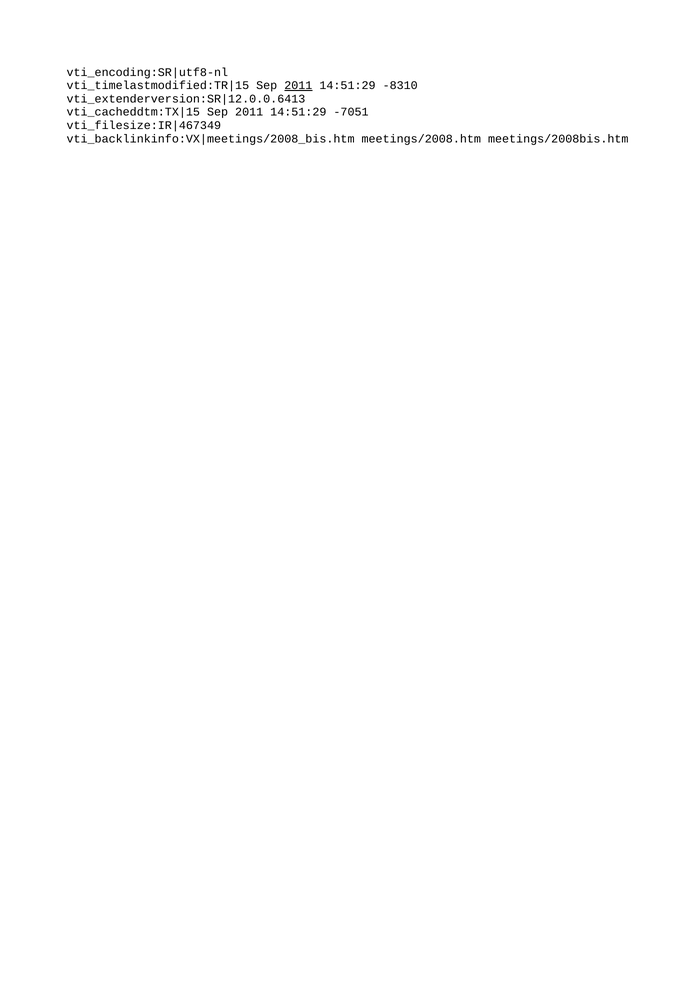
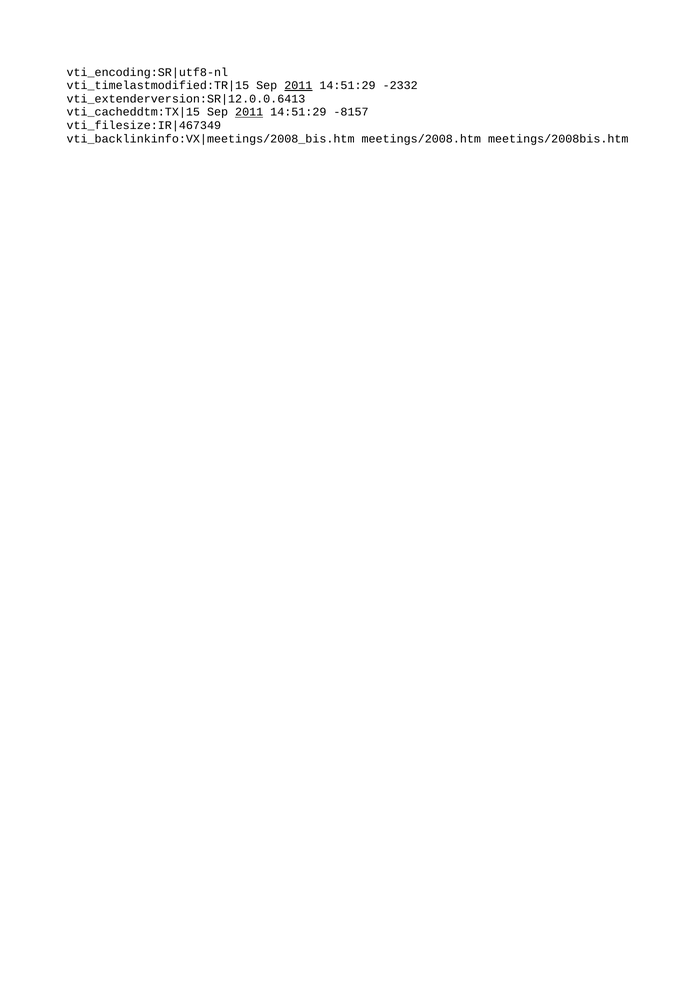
-8310: -8310 -> -2332
2011 at (249, 112) underline: none -> present
-7051: -7051 -> -8157
